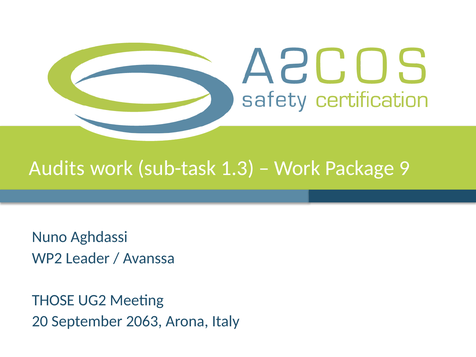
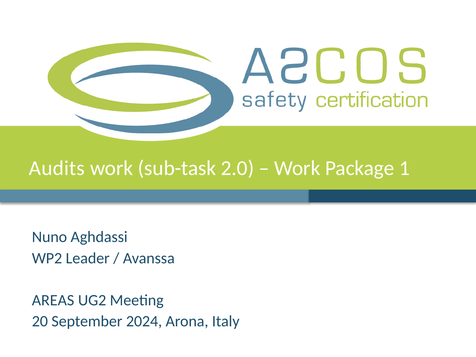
1.3: 1.3 -> 2.0
9: 9 -> 1
THOSE: THOSE -> AREAS
2063: 2063 -> 2024
